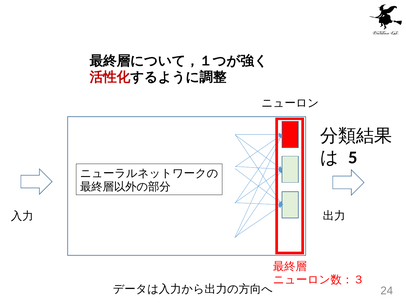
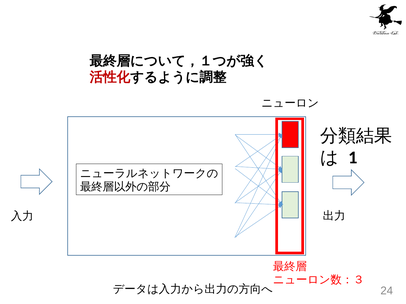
5: 5 -> 1
